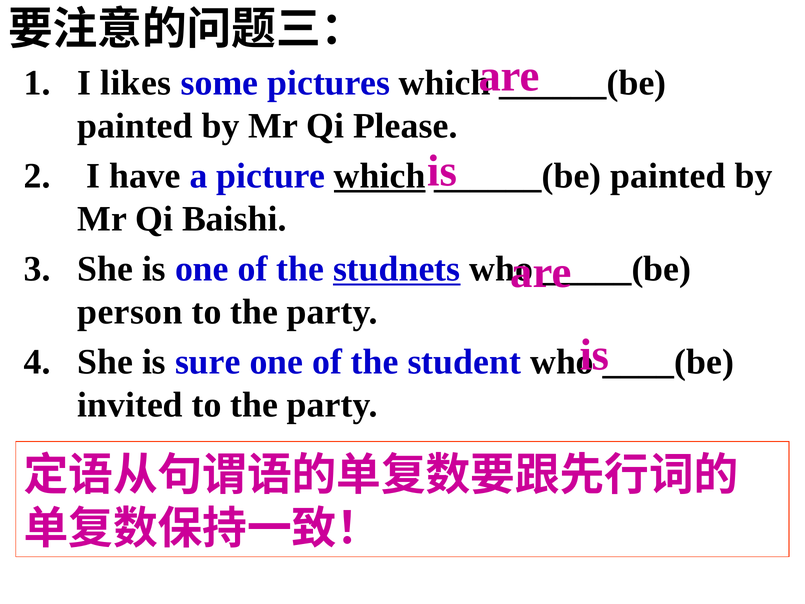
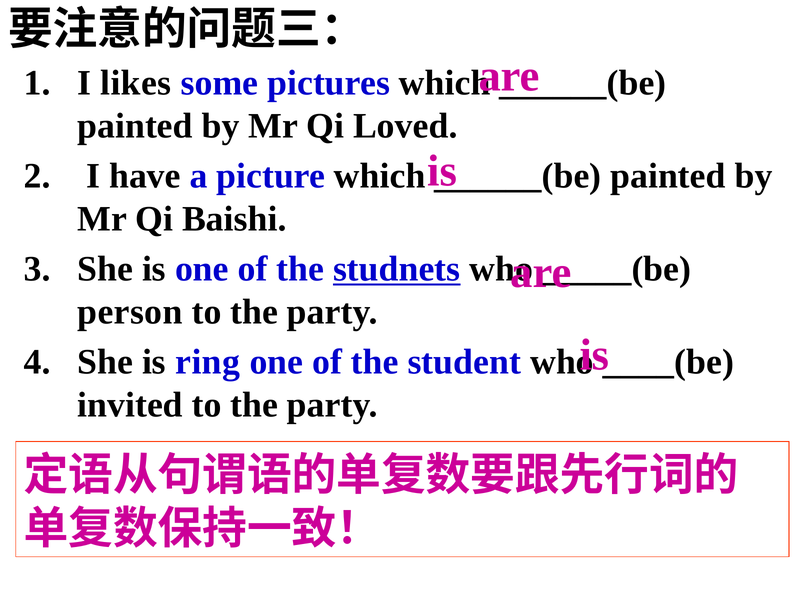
Please: Please -> Loved
which at (380, 176) underline: present -> none
sure: sure -> ring
